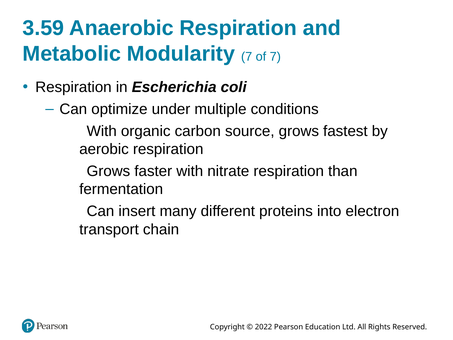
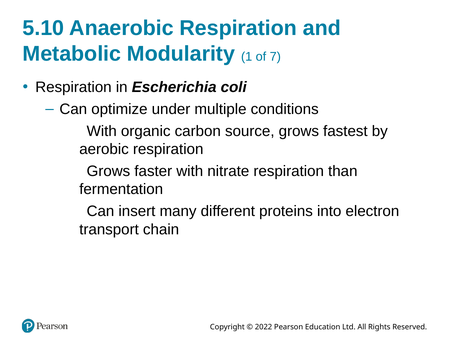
3.59: 3.59 -> 5.10
Modularity 7: 7 -> 1
